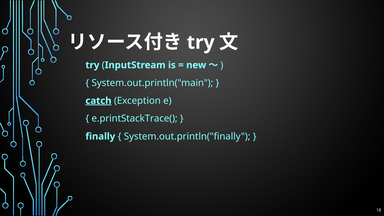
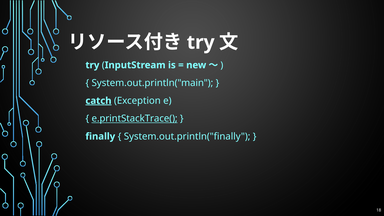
e.printStackTrace( underline: none -> present
